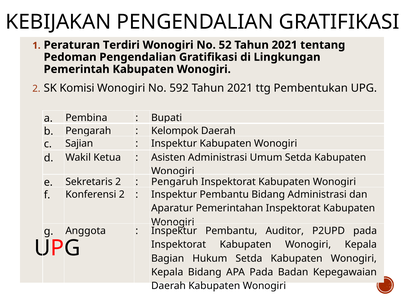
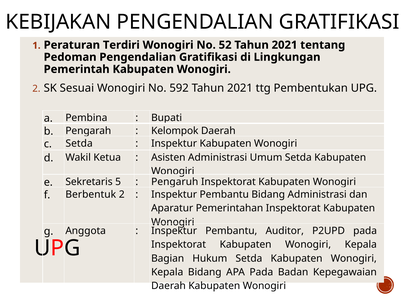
Komisi: Komisi -> Sesuai
c Sajian: Sajian -> Setda
Sekretaris 2: 2 -> 5
Konferensi: Konferensi -> Berbentuk
